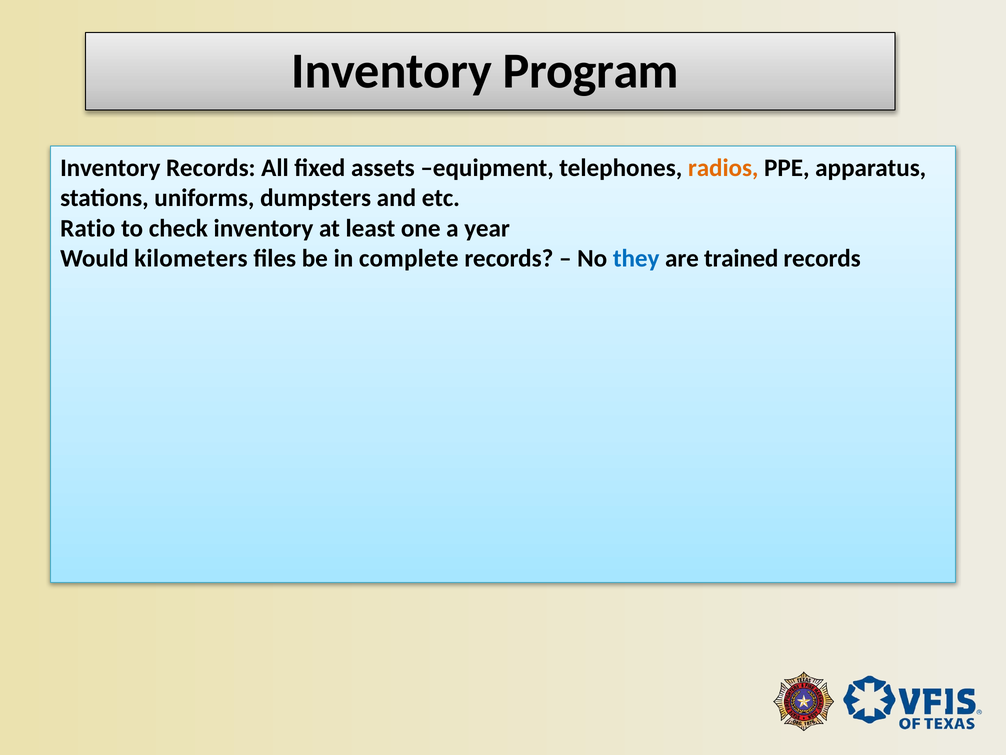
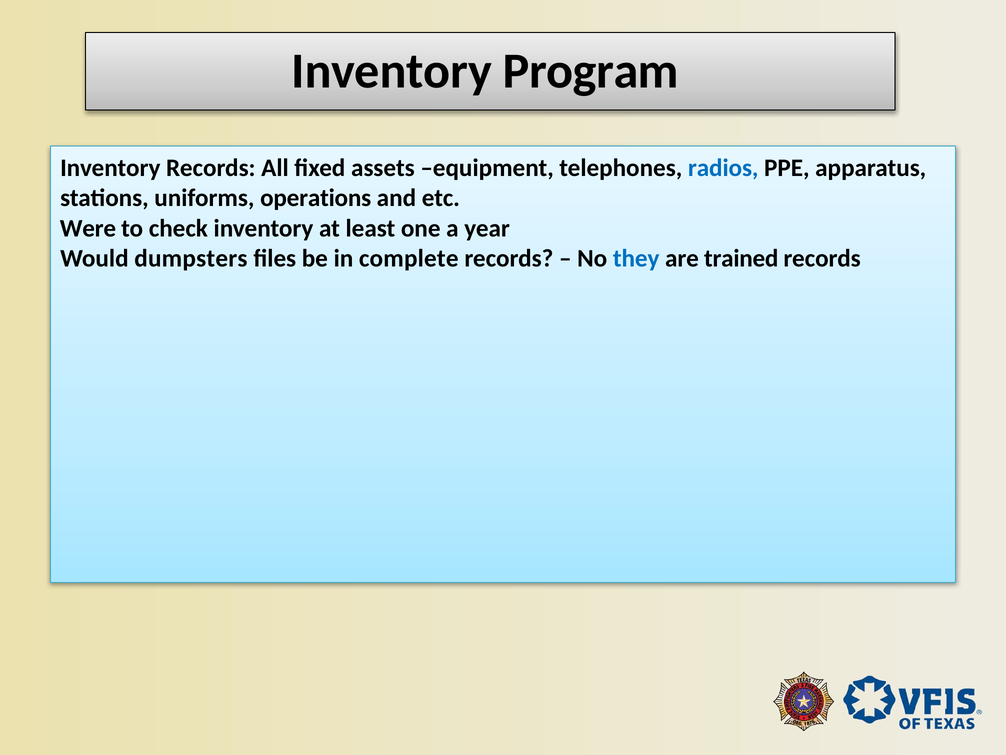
radios colour: orange -> blue
dumpsters: dumpsters -> operations
Ratio: Ratio -> Were
kilometers: kilometers -> dumpsters
